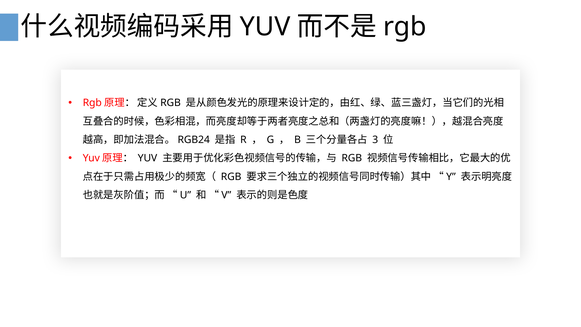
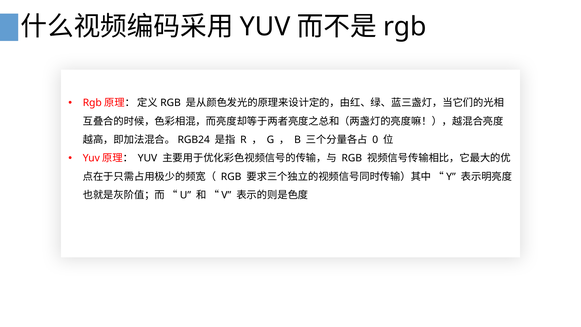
3: 3 -> 0
